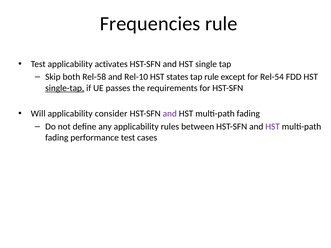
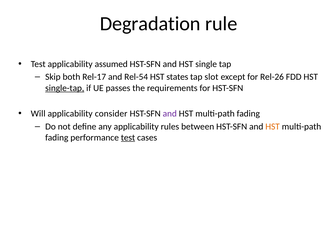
Frequencies: Frequencies -> Degradation
activates: activates -> assumed
Rel-58: Rel-58 -> Rel-17
Rel-10: Rel-10 -> Rel-54
tap rule: rule -> slot
Rel-54: Rel-54 -> Rel-26
HST at (273, 127) colour: purple -> orange
test at (128, 138) underline: none -> present
